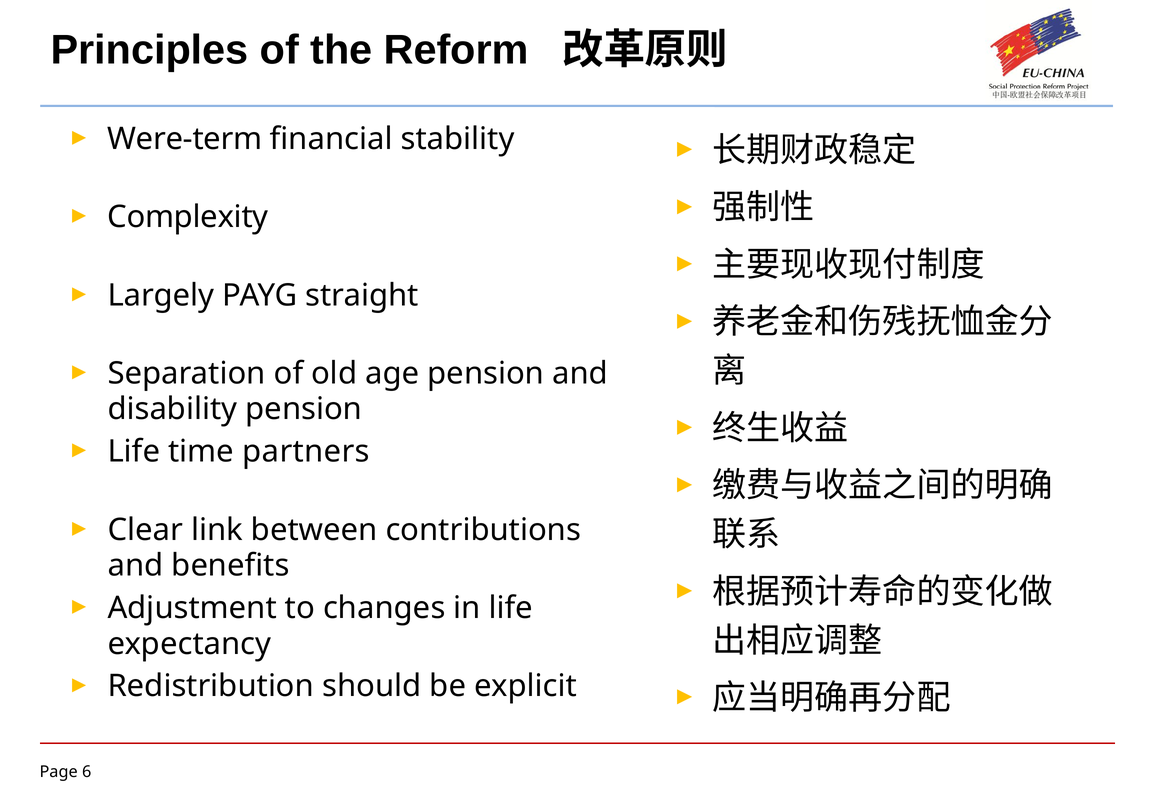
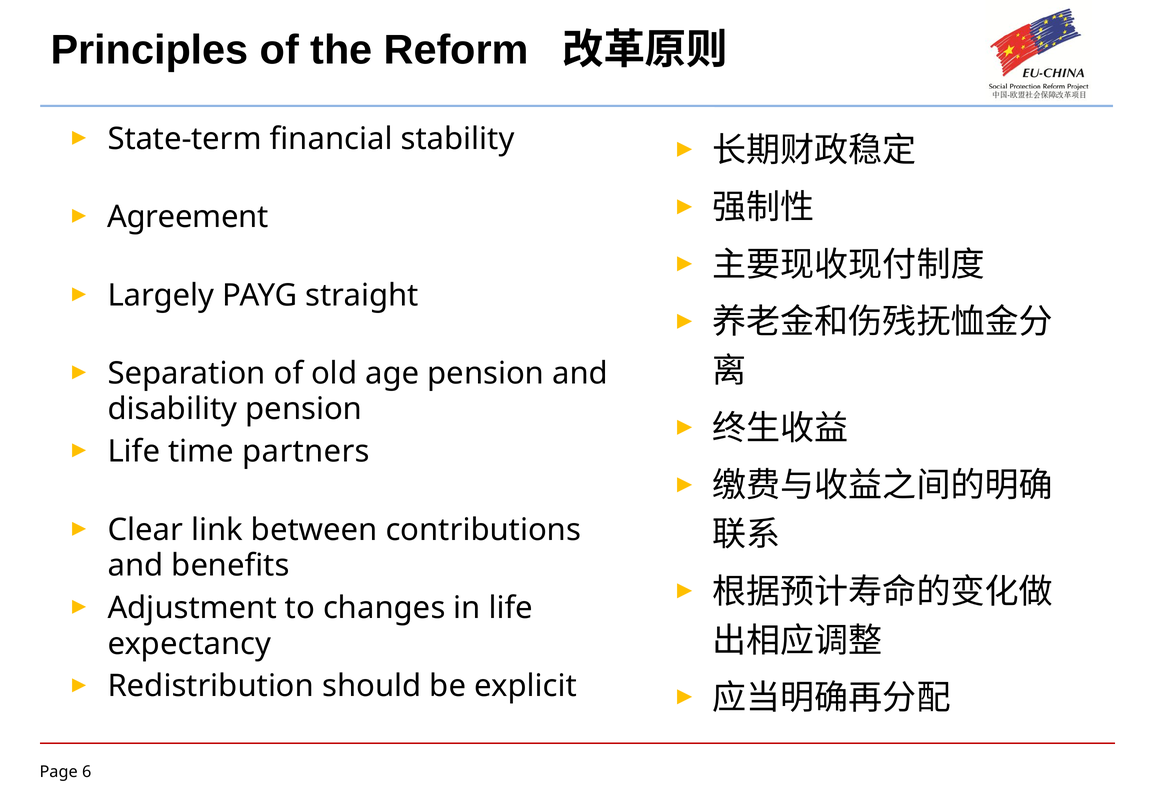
Were-term: Were-term -> State-term
Complexity: Complexity -> Agreement
